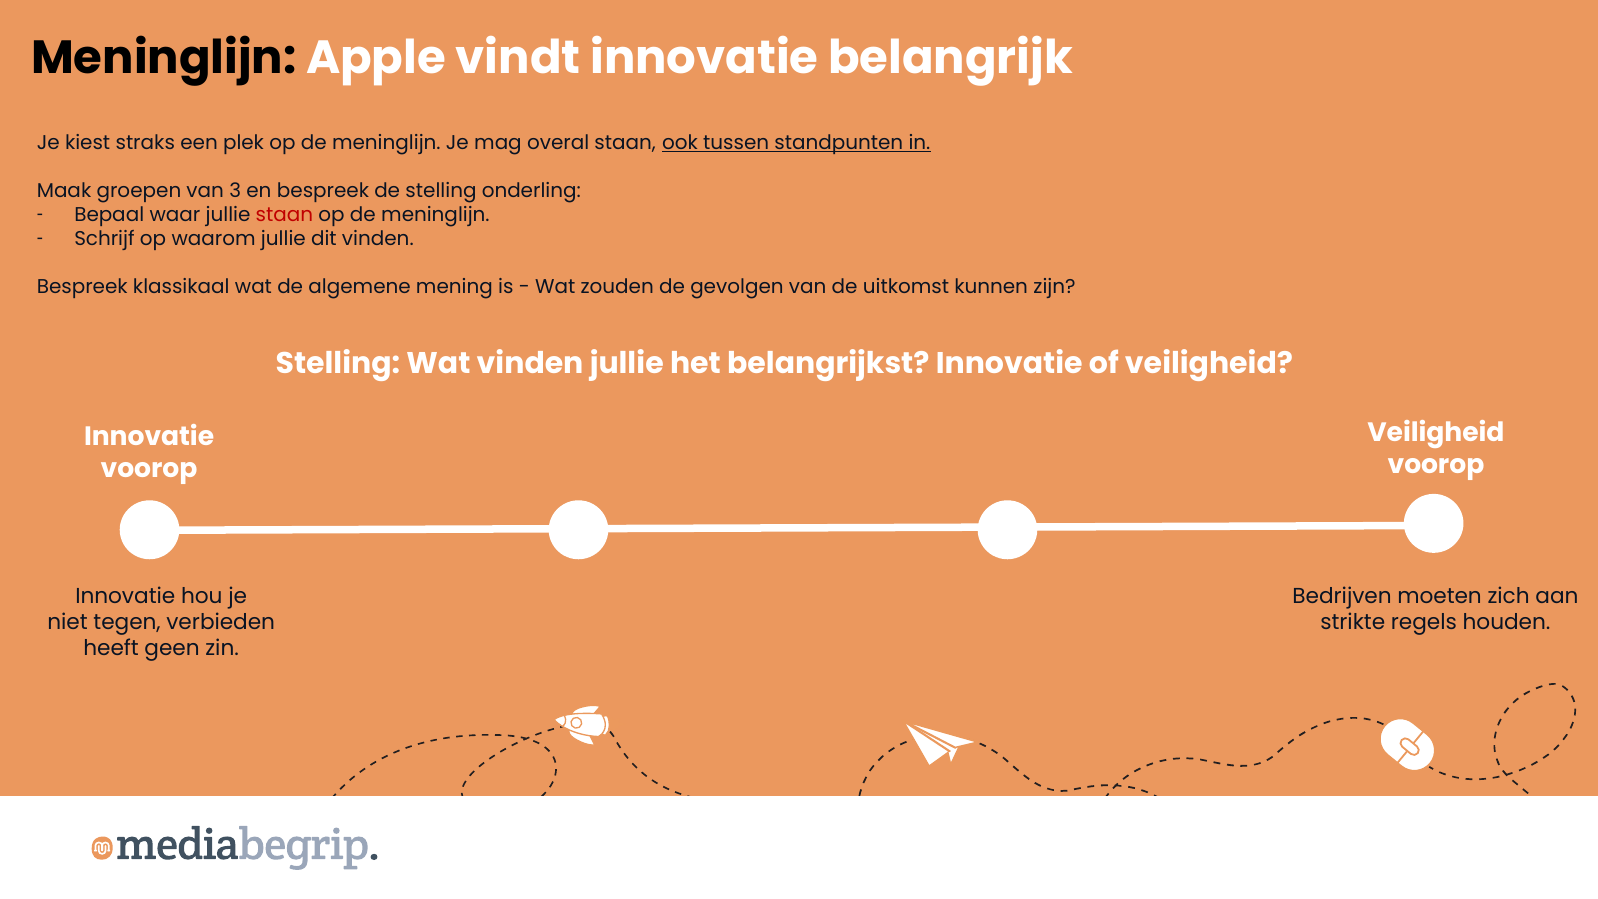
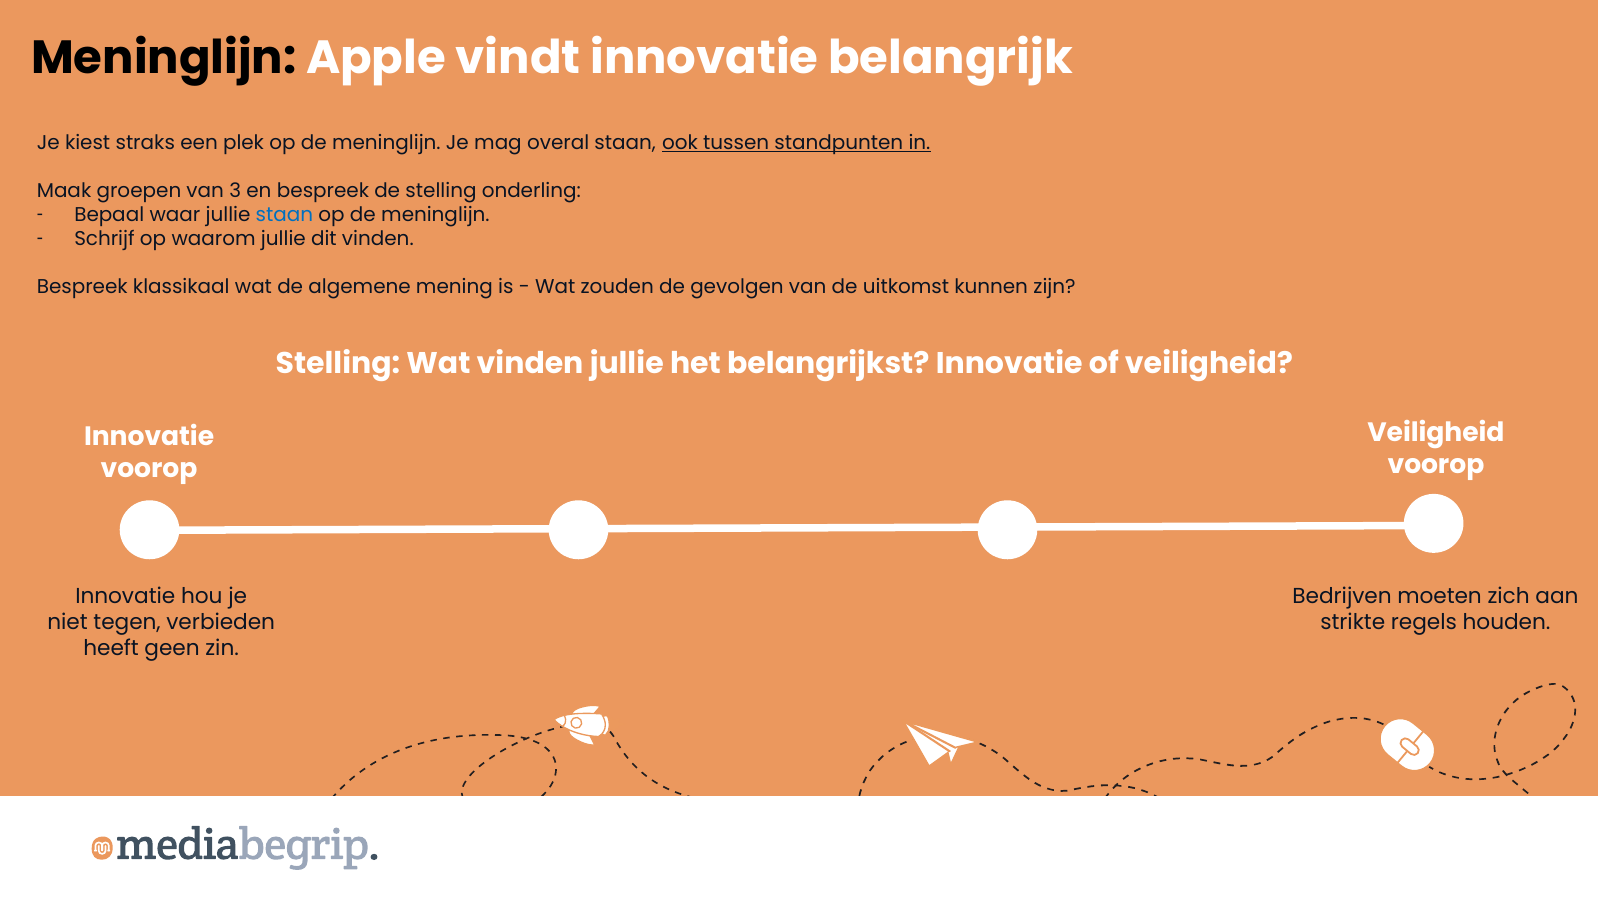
staan at (284, 215) colour: red -> blue
